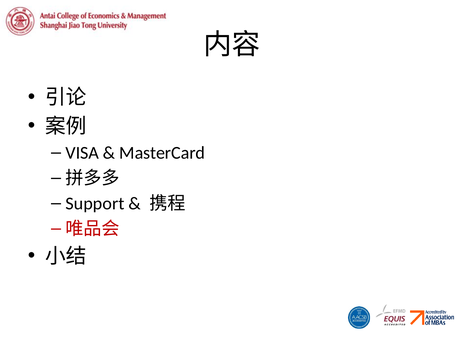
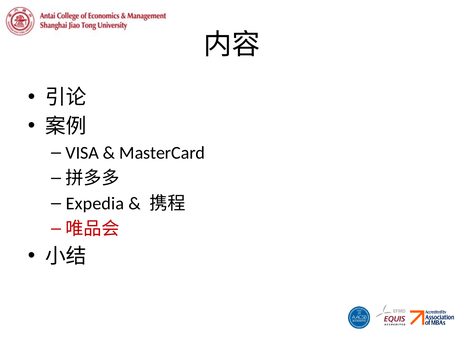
Support: Support -> Expedia
